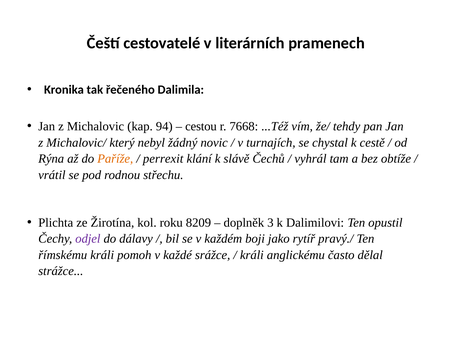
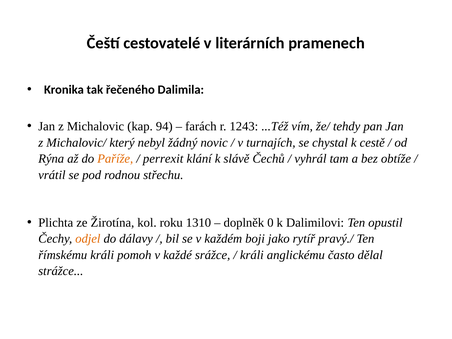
cestou: cestou -> farách
7668: 7668 -> 1243
8209: 8209 -> 1310
3: 3 -> 0
odjel colour: purple -> orange
